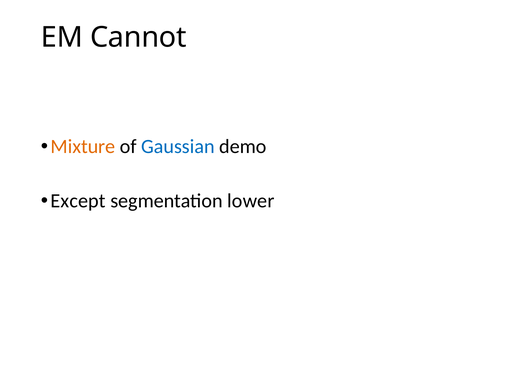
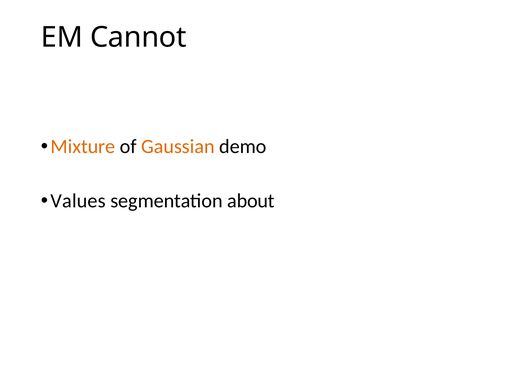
Gaussian colour: blue -> orange
Except: Except -> Values
lower: lower -> about
